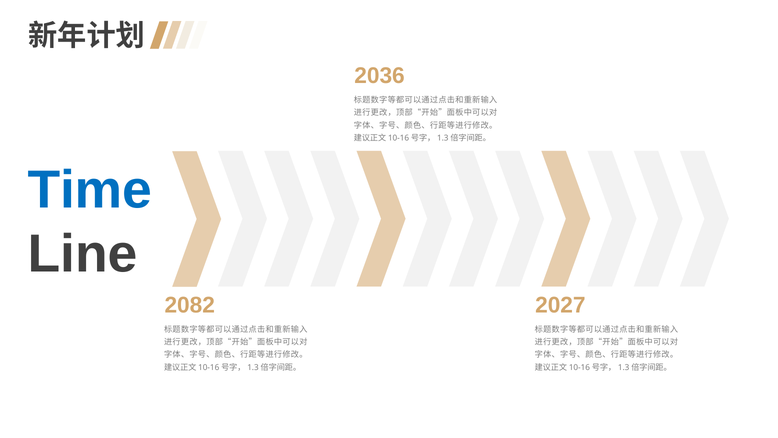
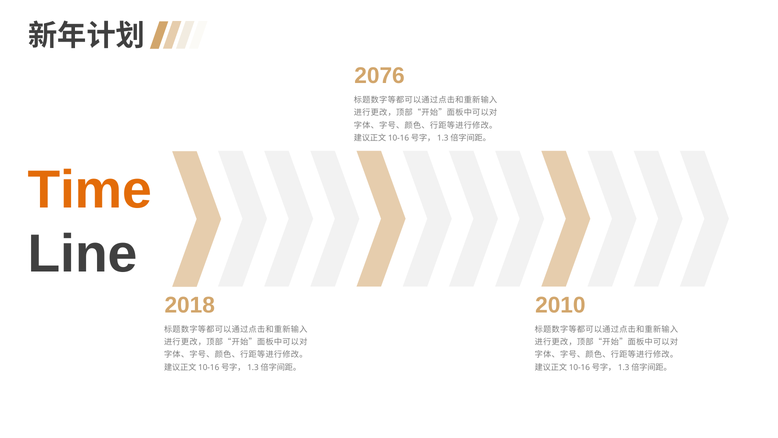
2036: 2036 -> 2076
Time colour: blue -> orange
2082: 2082 -> 2018
2027: 2027 -> 2010
